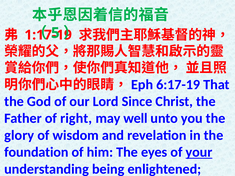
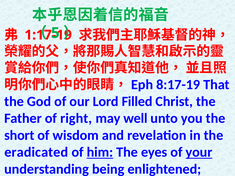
6:17-19: 6:17-19 -> 8:17-19
Since: Since -> Filled
glory: glory -> short
foundation: foundation -> eradicated
him underline: none -> present
